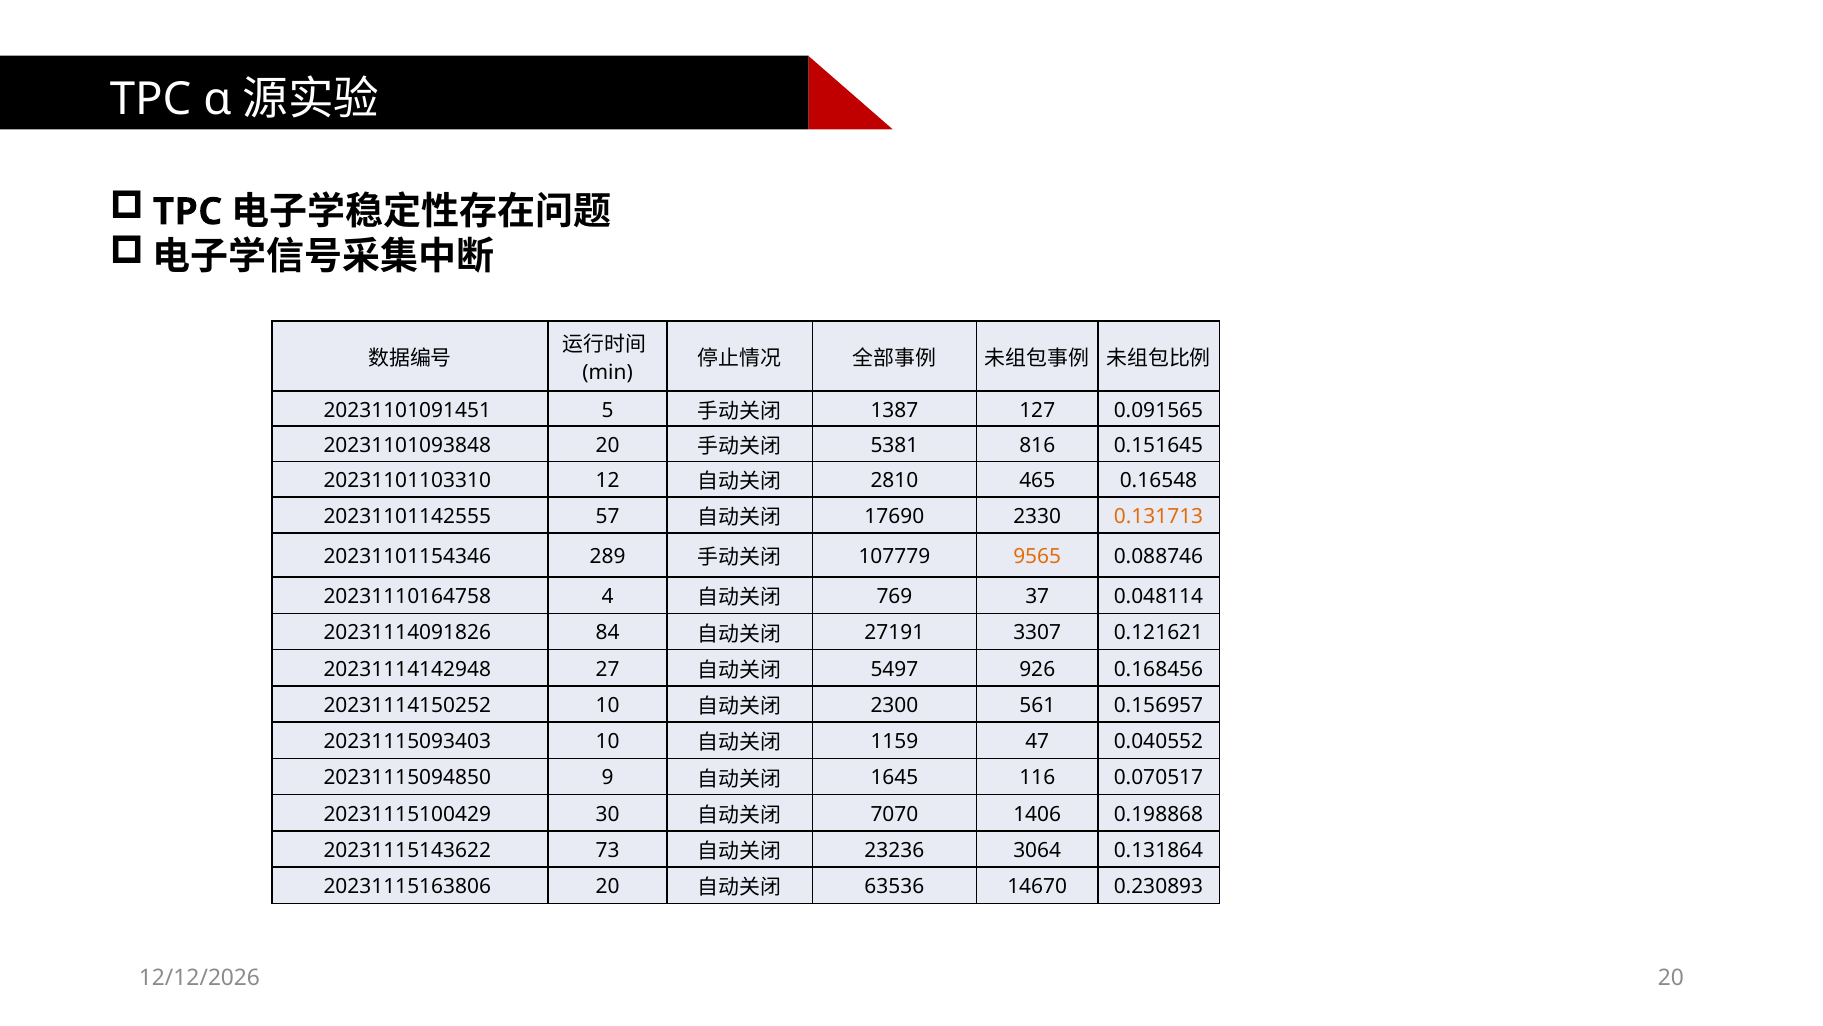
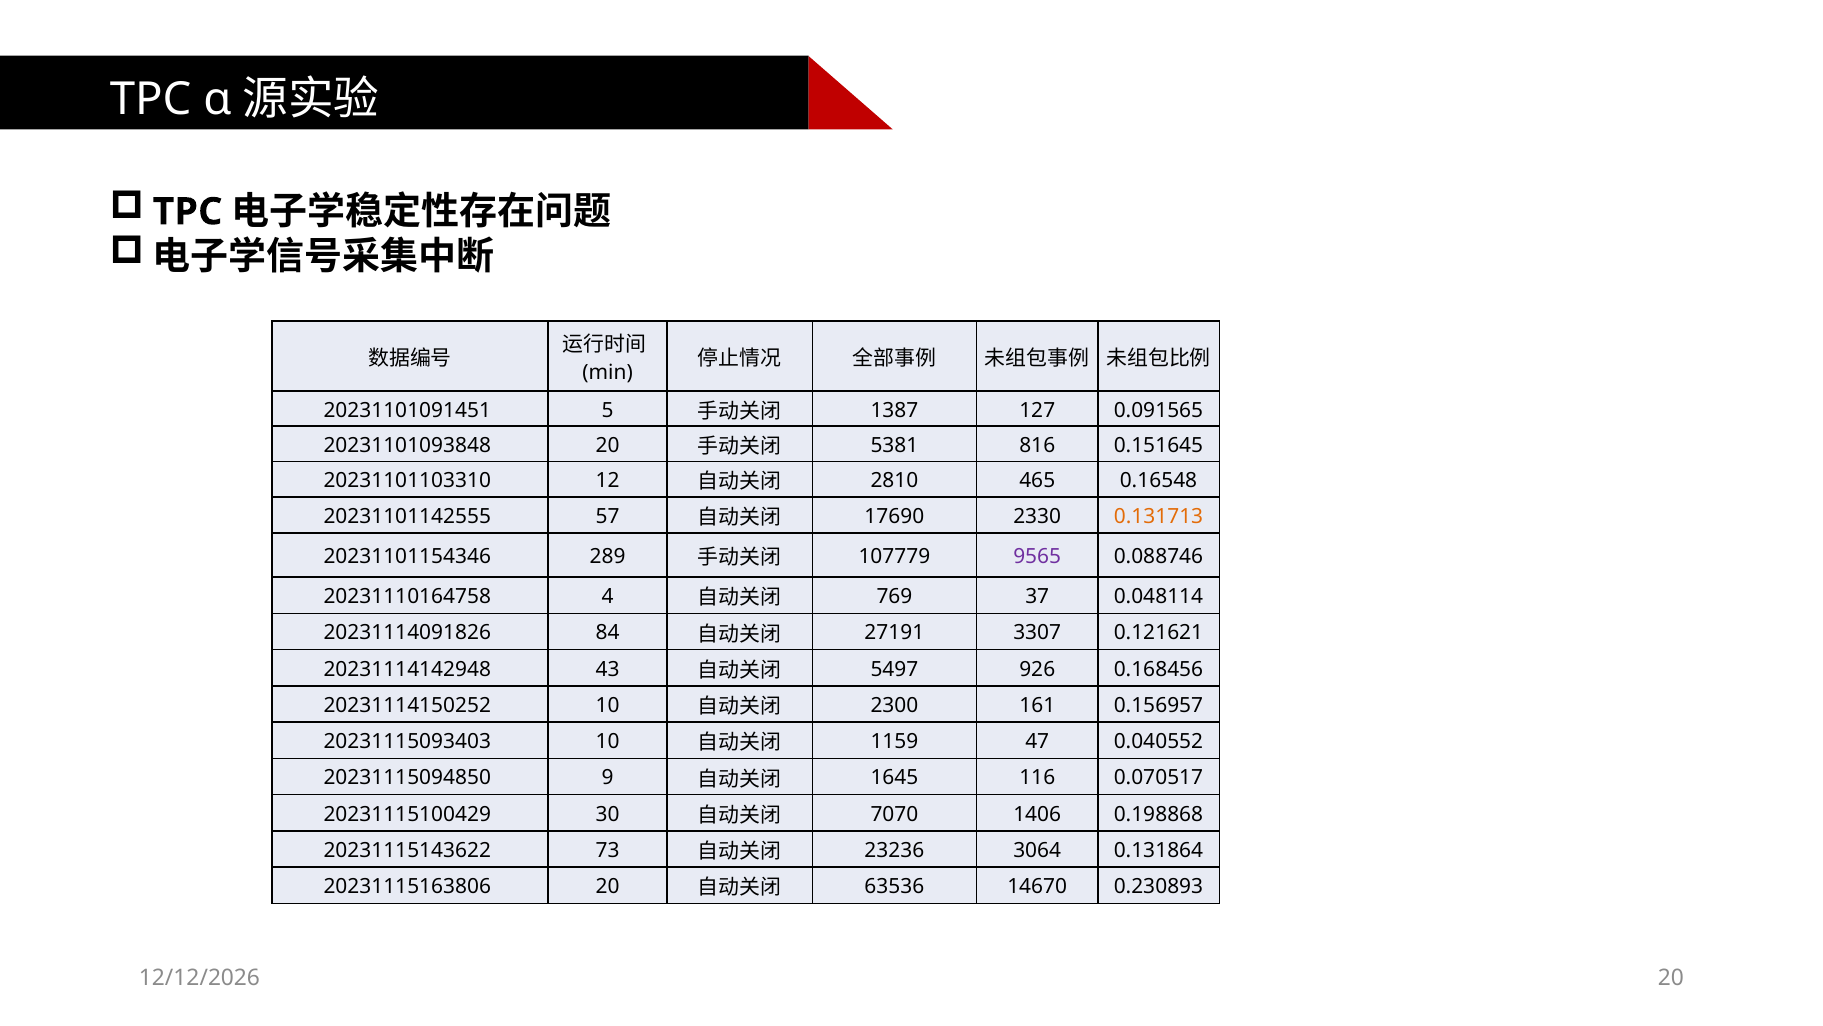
9565 colour: orange -> purple
27: 27 -> 43
561: 561 -> 161
